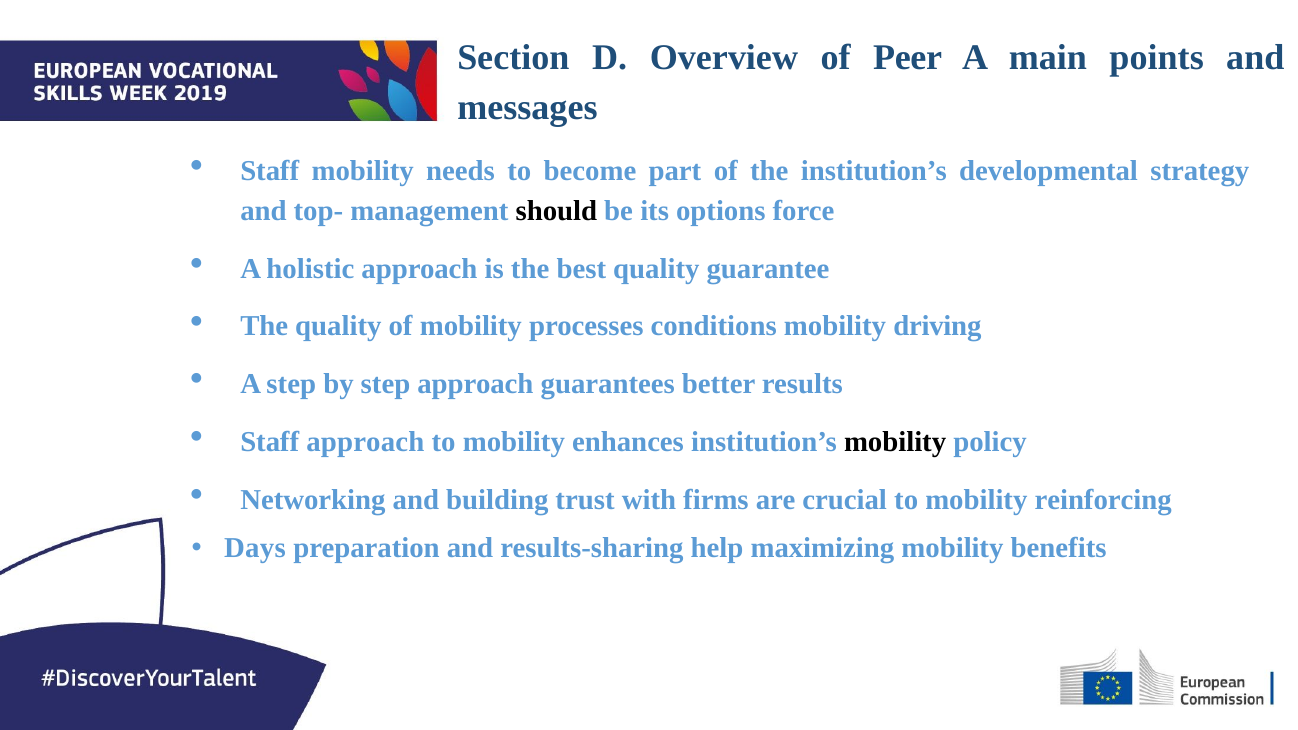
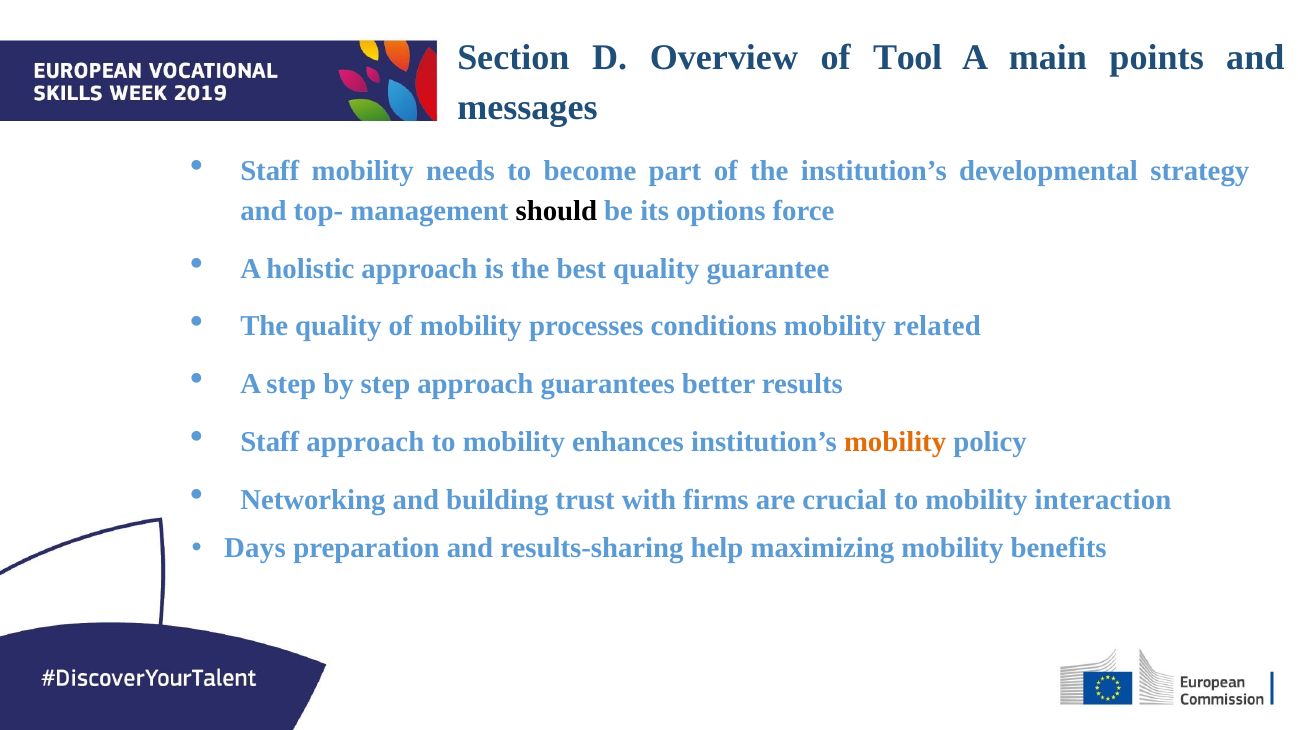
Peer: Peer -> Tool
driving: driving -> related
mobility at (895, 442) colour: black -> orange
reinforcing: reinforcing -> interaction
